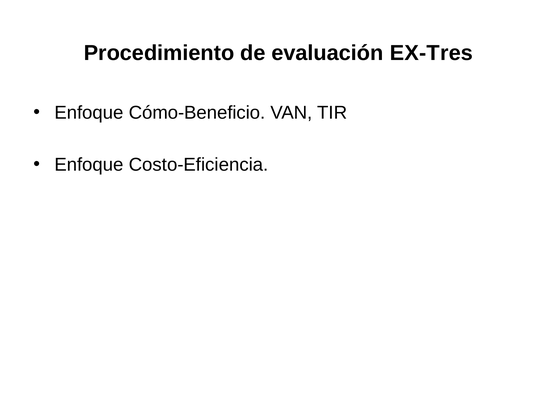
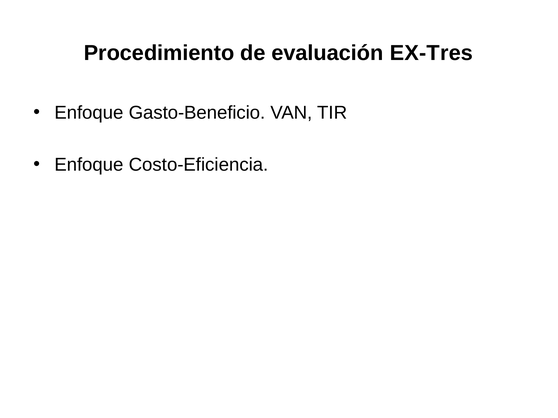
Cómo-Beneficio: Cómo-Beneficio -> Gasto-Beneficio
